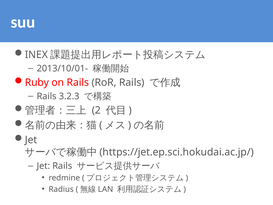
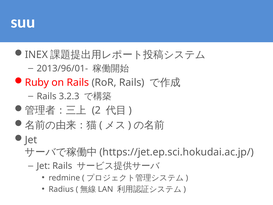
2013/10/01-: 2013/10/01- -> 2013/96/01-
